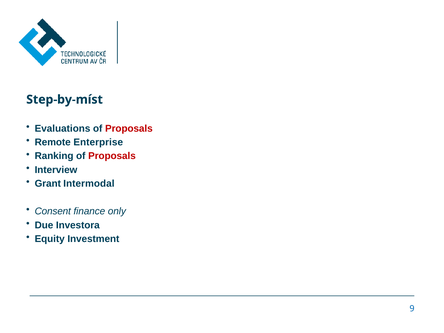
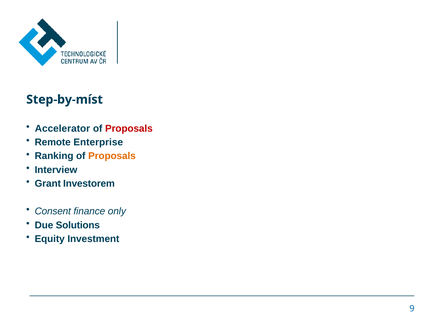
Evaluations: Evaluations -> Accelerator
Proposals at (112, 156) colour: red -> orange
Intermodal: Intermodal -> Investorem
Investora: Investora -> Solutions
